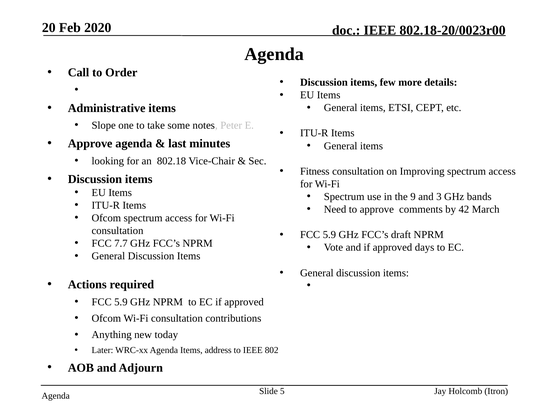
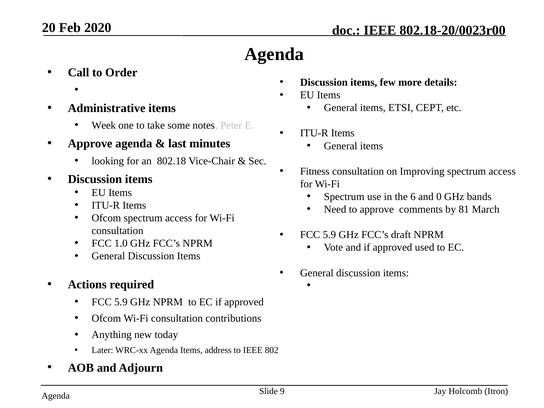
Slope: Slope -> Week
9: 9 -> 6
3: 3 -> 0
42: 42 -> 81
7.7: 7.7 -> 1.0
days: days -> used
5: 5 -> 9
